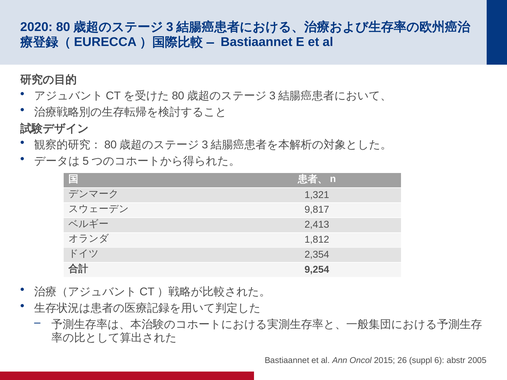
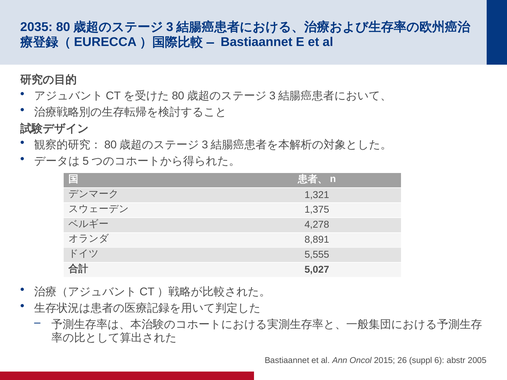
2020: 2020 -> 2035
9,817: 9,817 -> 1,375
2,413: 2,413 -> 4,278
1,812: 1,812 -> 8,891
2,354: 2,354 -> 5,555
9,254: 9,254 -> 5,027
